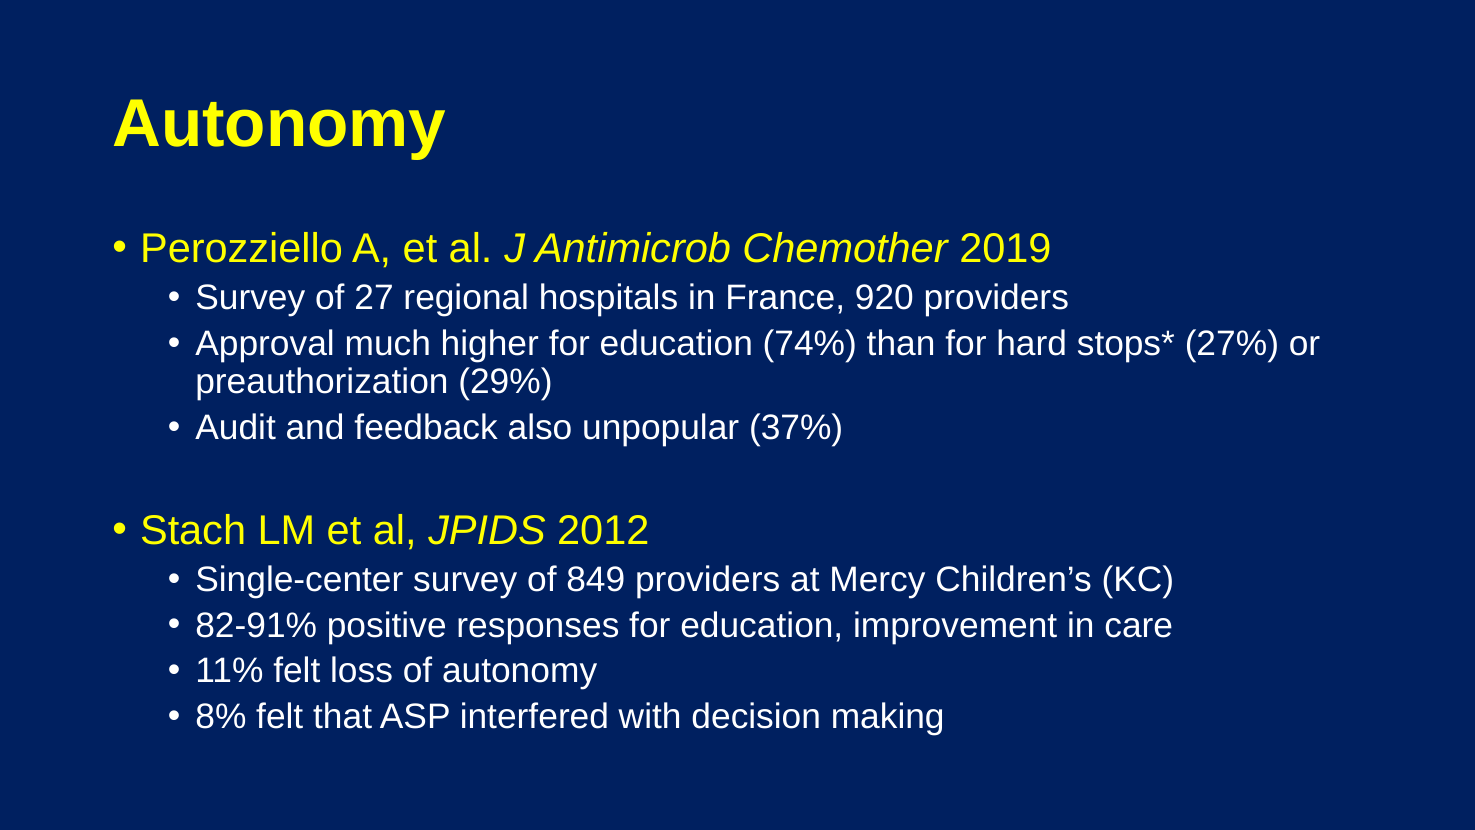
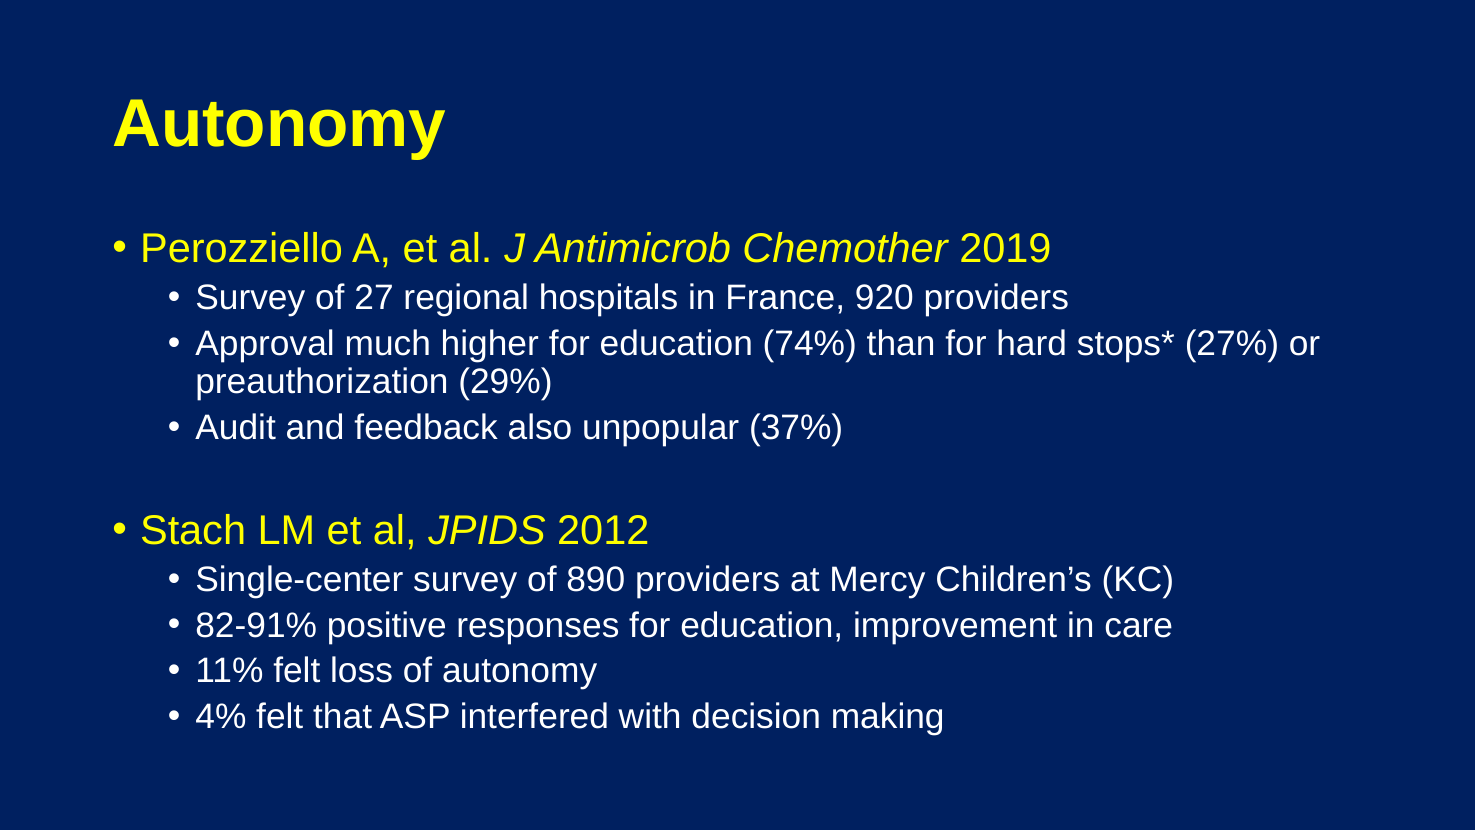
849: 849 -> 890
8%: 8% -> 4%
